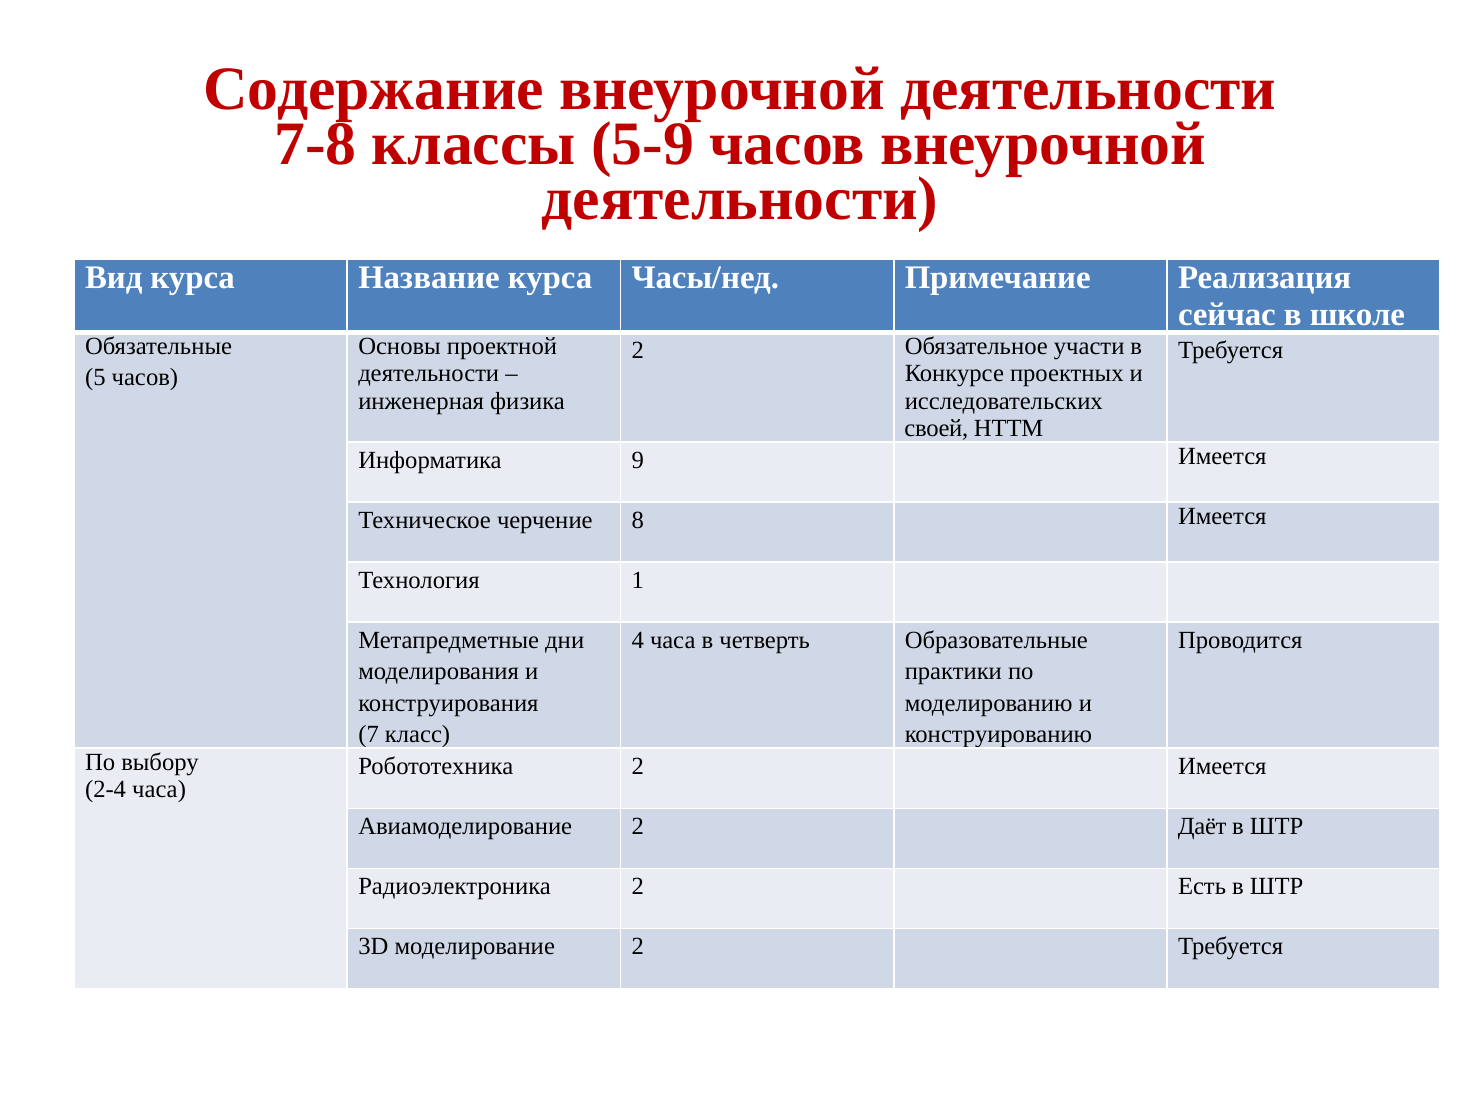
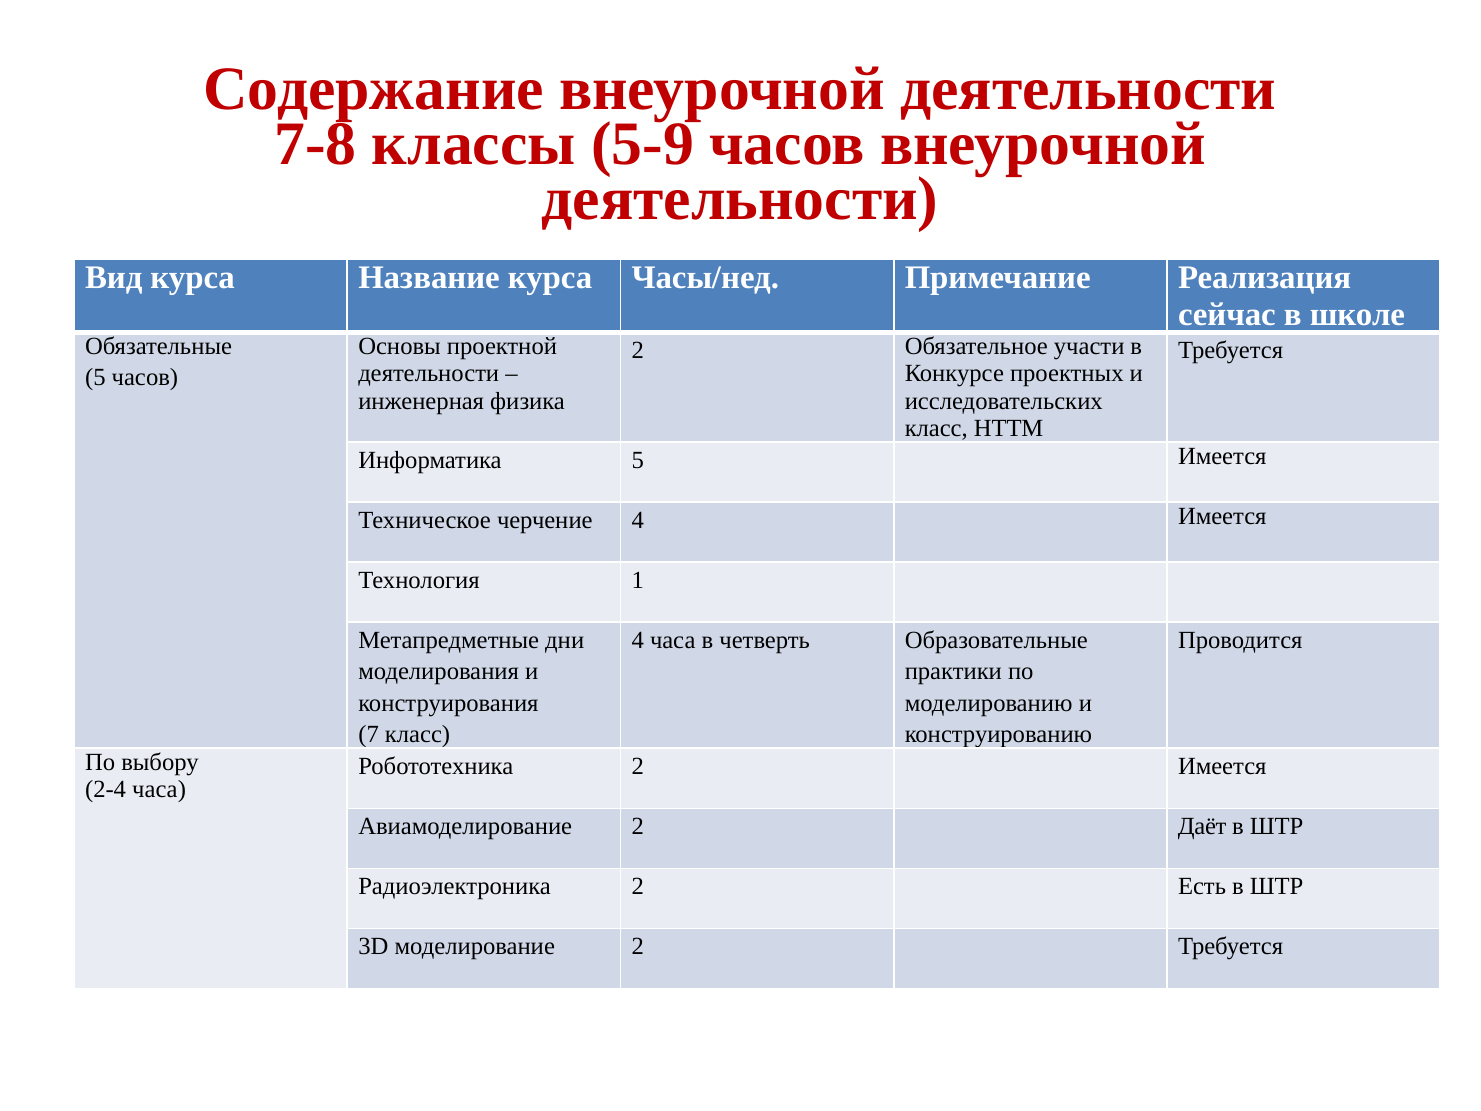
своей at (936, 428): своей -> класс
Информатика 9: 9 -> 5
черчение 8: 8 -> 4
